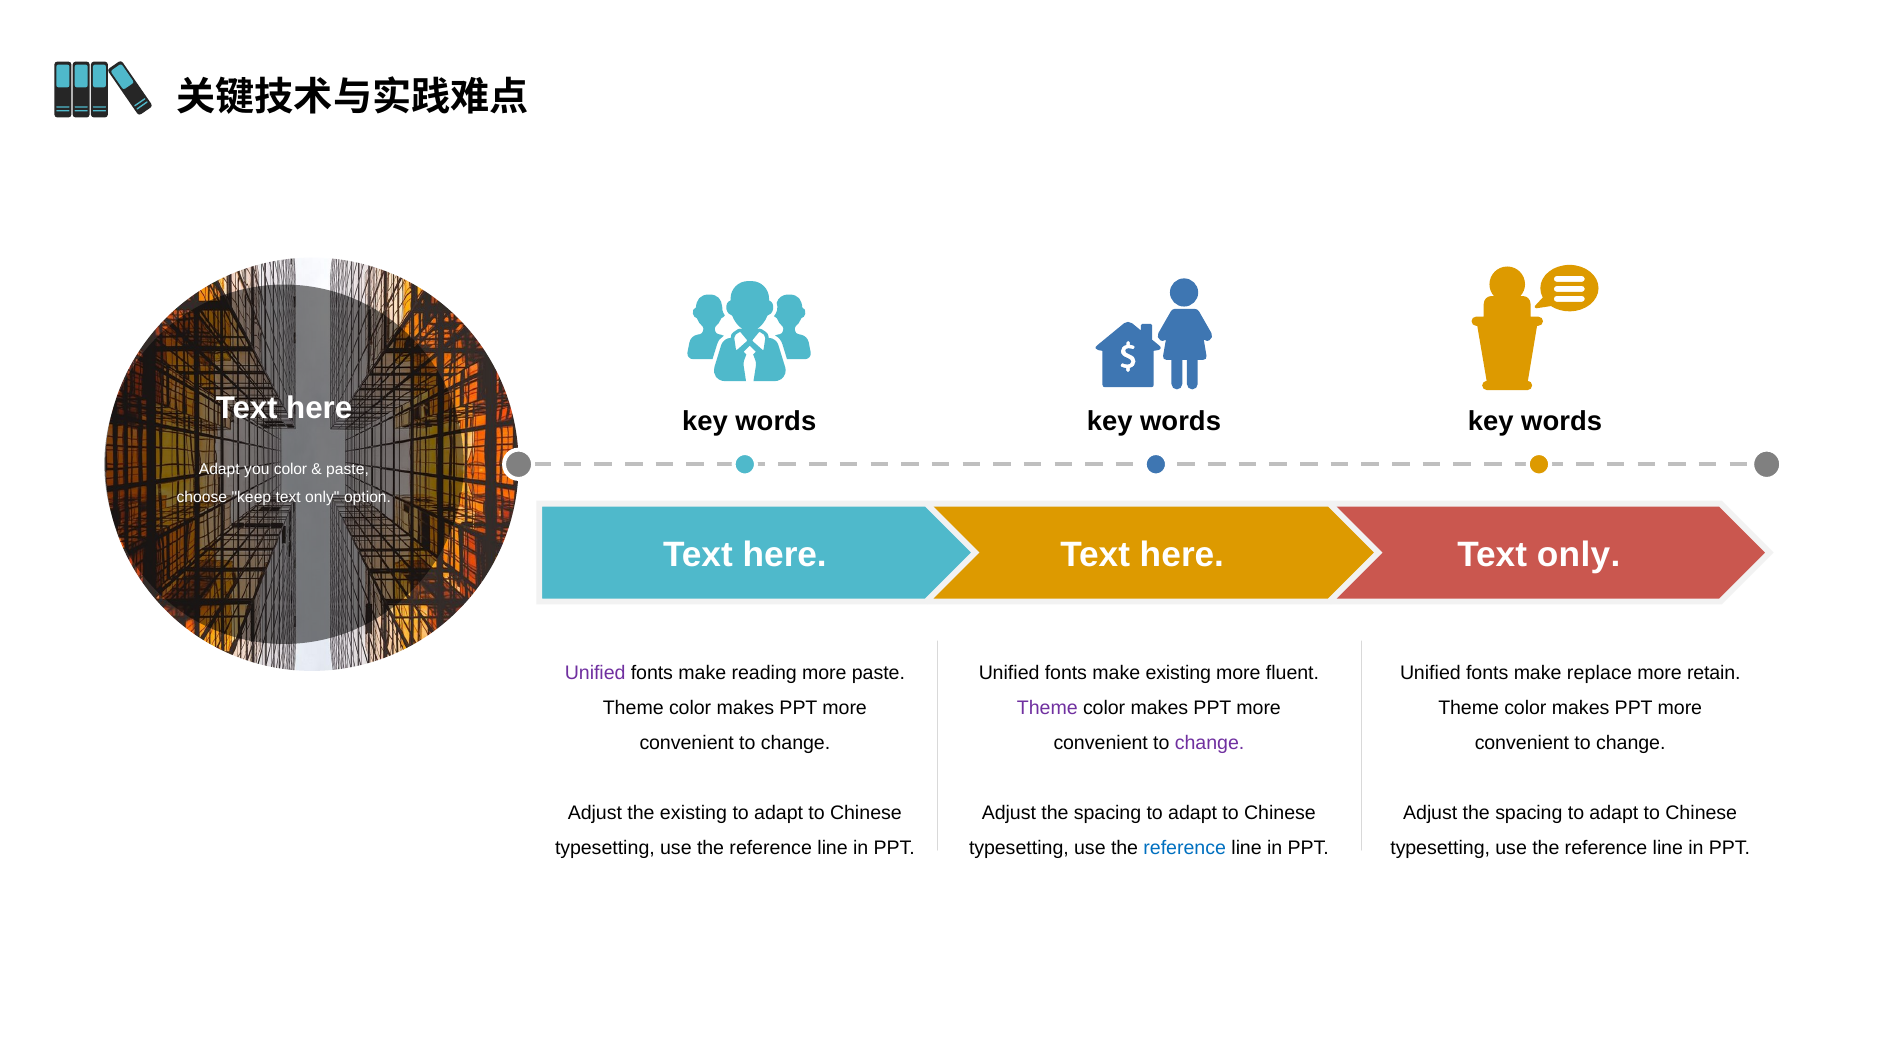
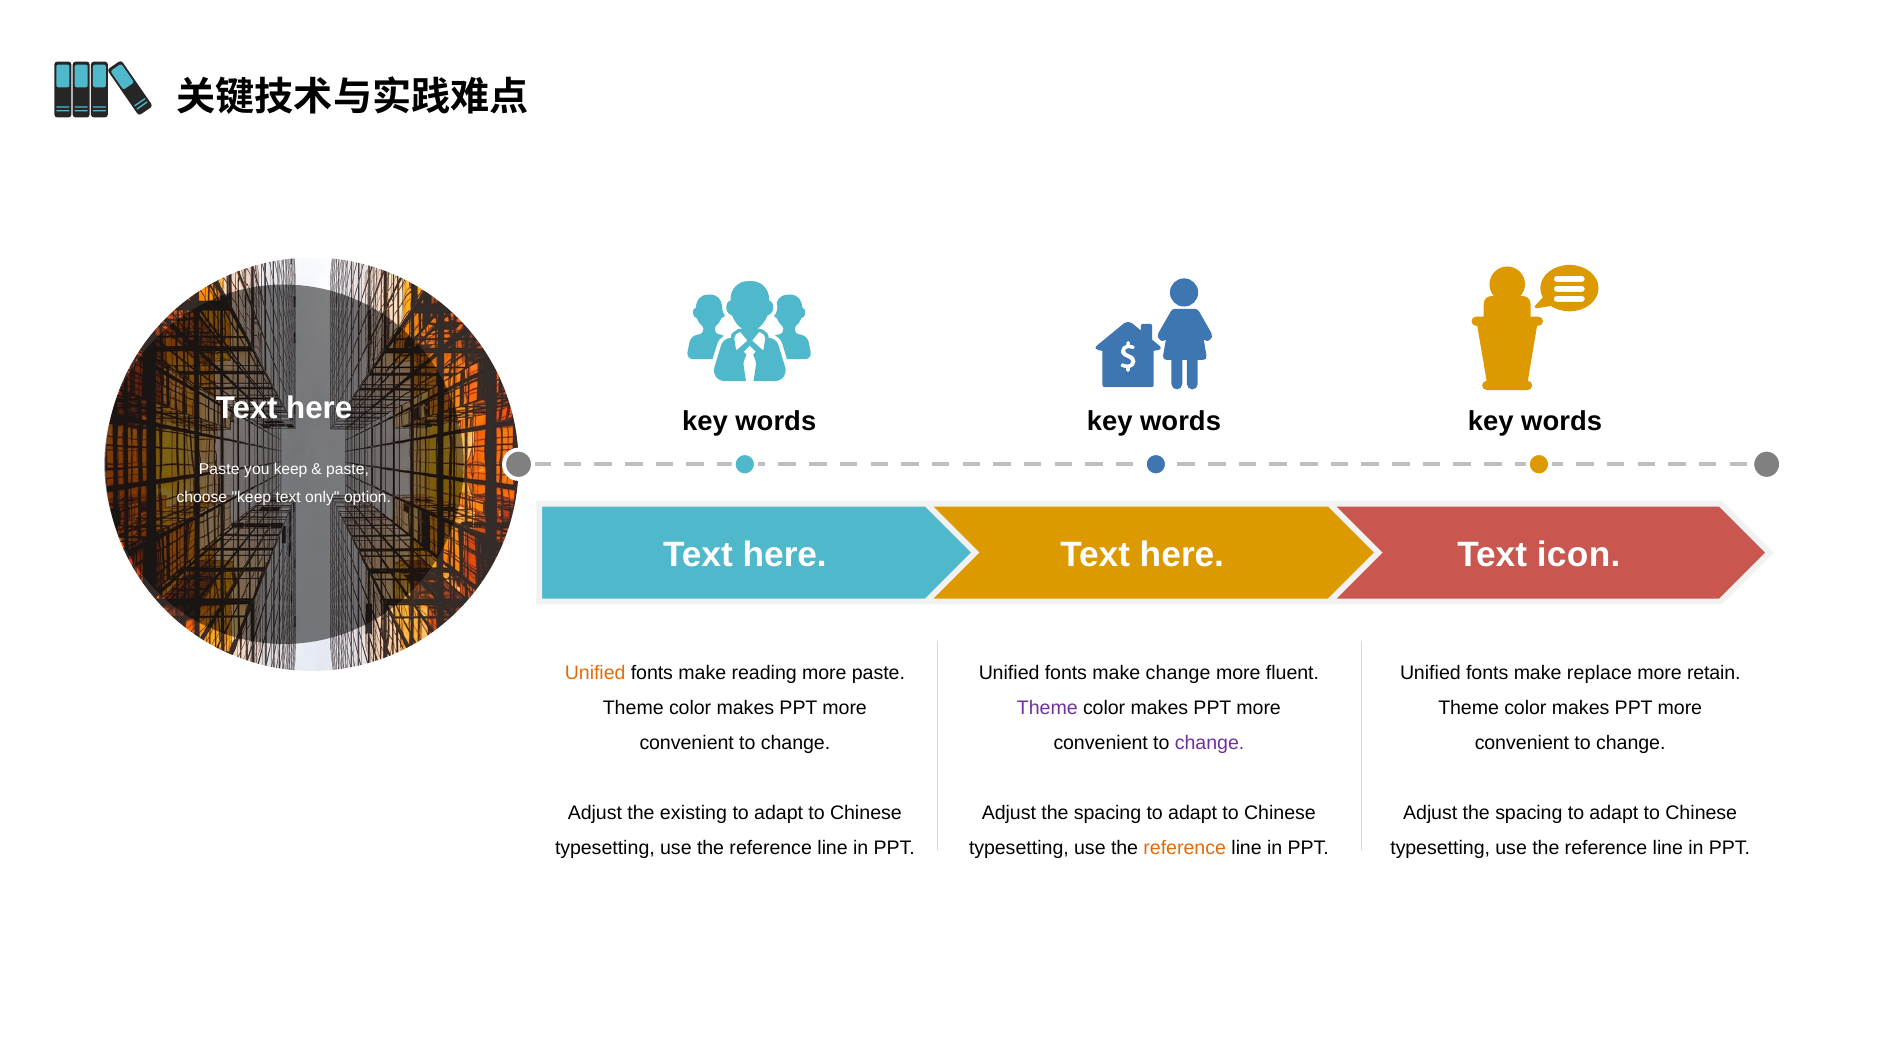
Adapt at (219, 469): Adapt -> Paste
you color: color -> keep
only at (1579, 555): only -> icon
Unified at (595, 673) colour: purple -> orange
make existing: existing -> change
reference at (1185, 848) colour: blue -> orange
